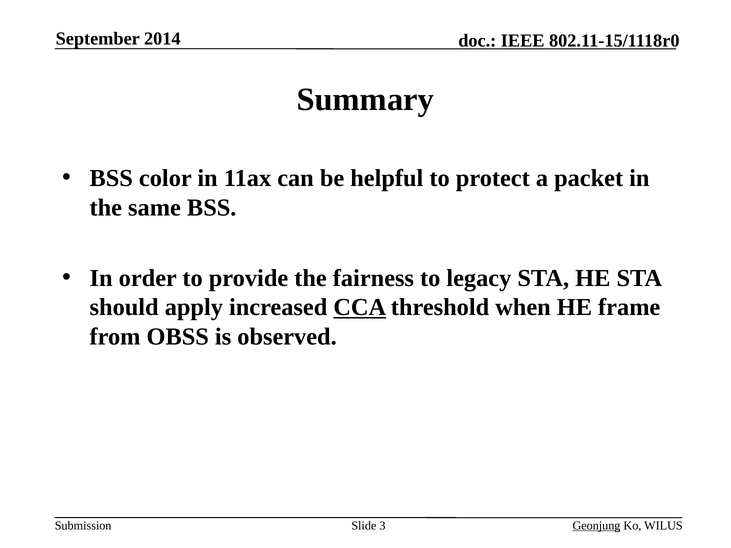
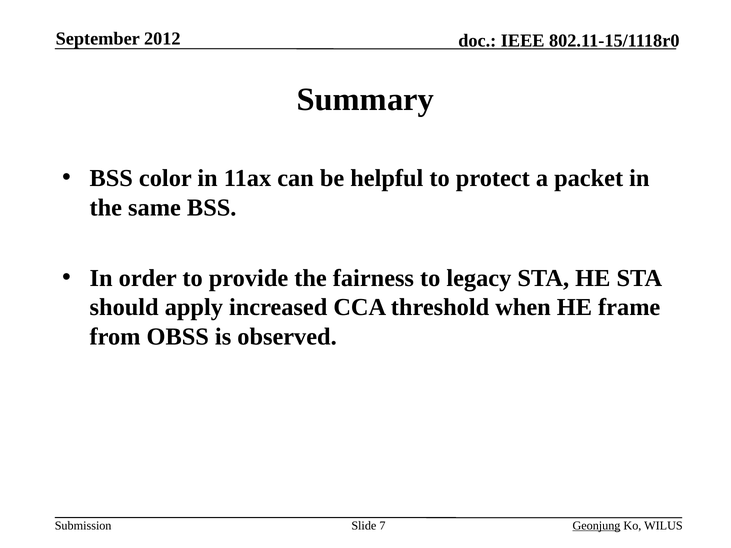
2014: 2014 -> 2012
CCA underline: present -> none
3: 3 -> 7
